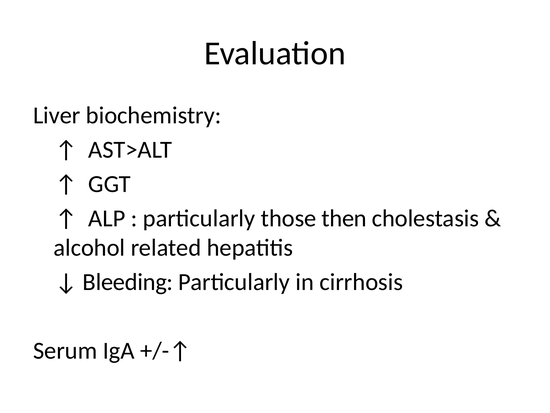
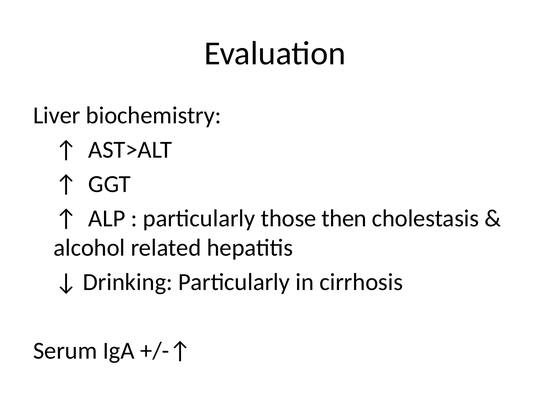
Bleeding: Bleeding -> Drinking
